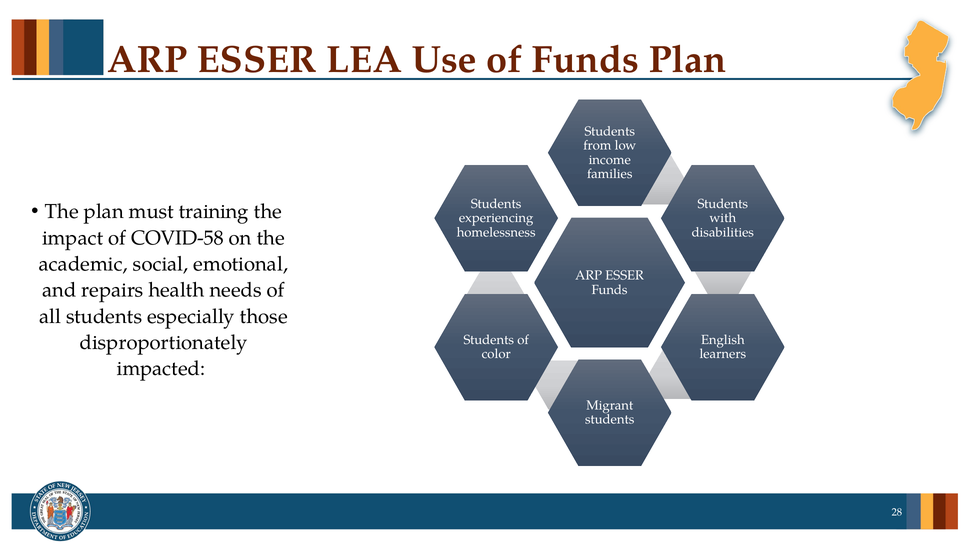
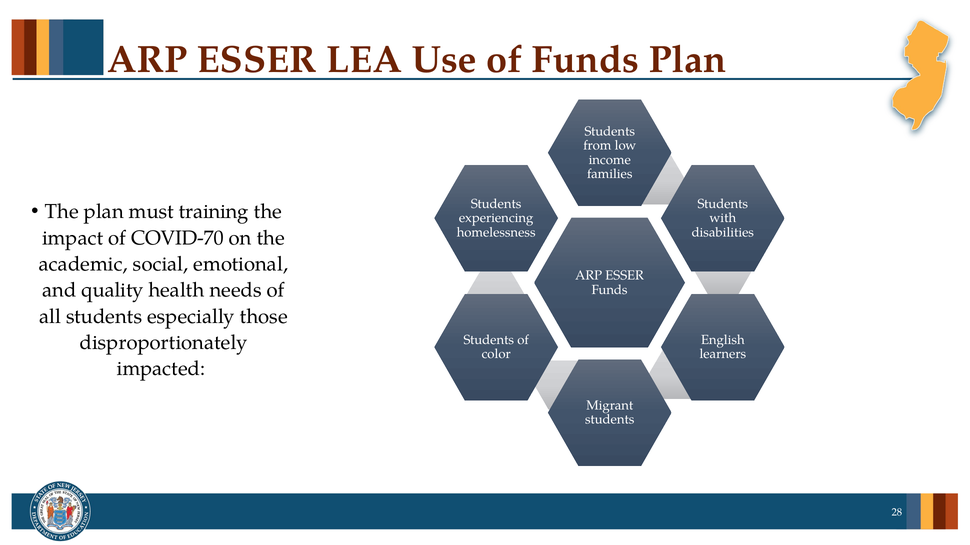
COVID-58: COVID-58 -> COVID-70
repairs: repairs -> quality
